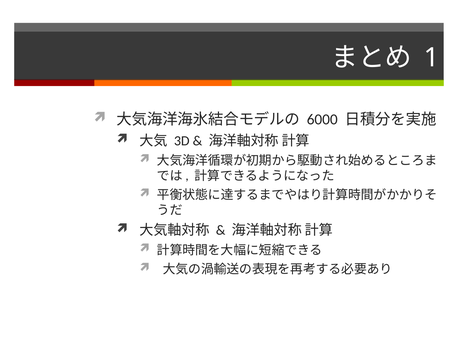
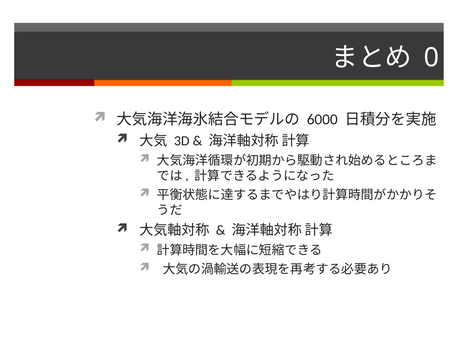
1: 1 -> 0
